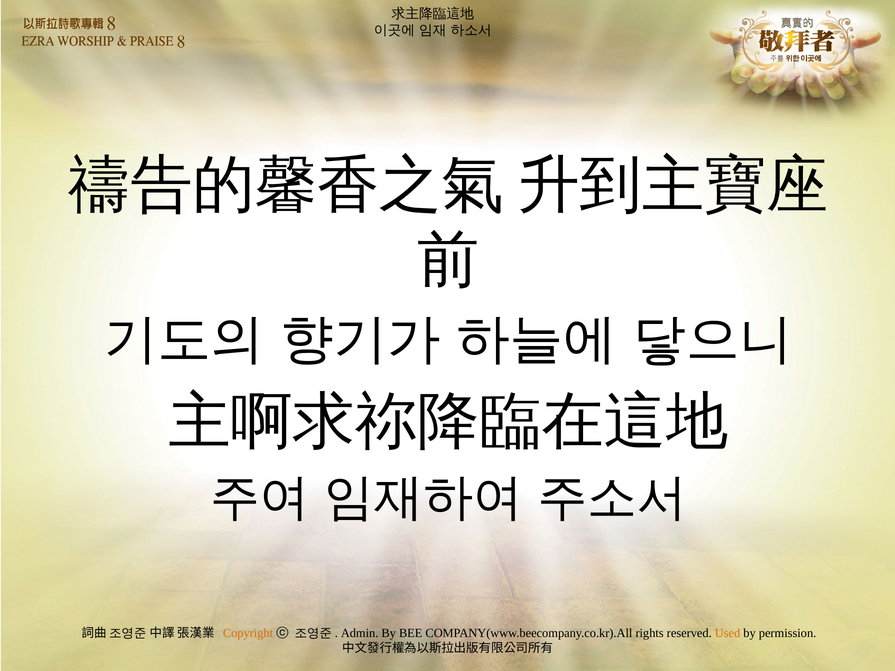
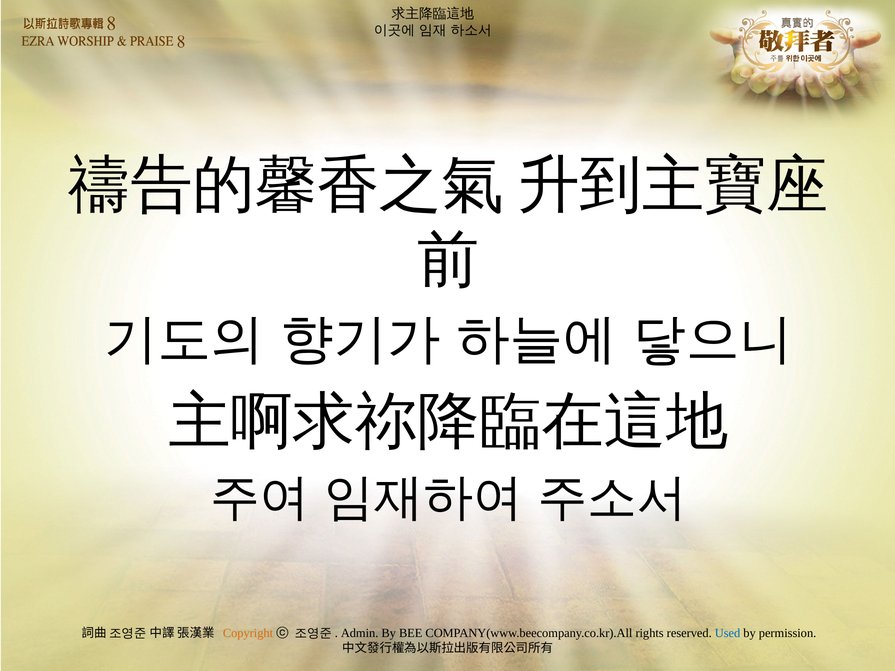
Used colour: orange -> blue
